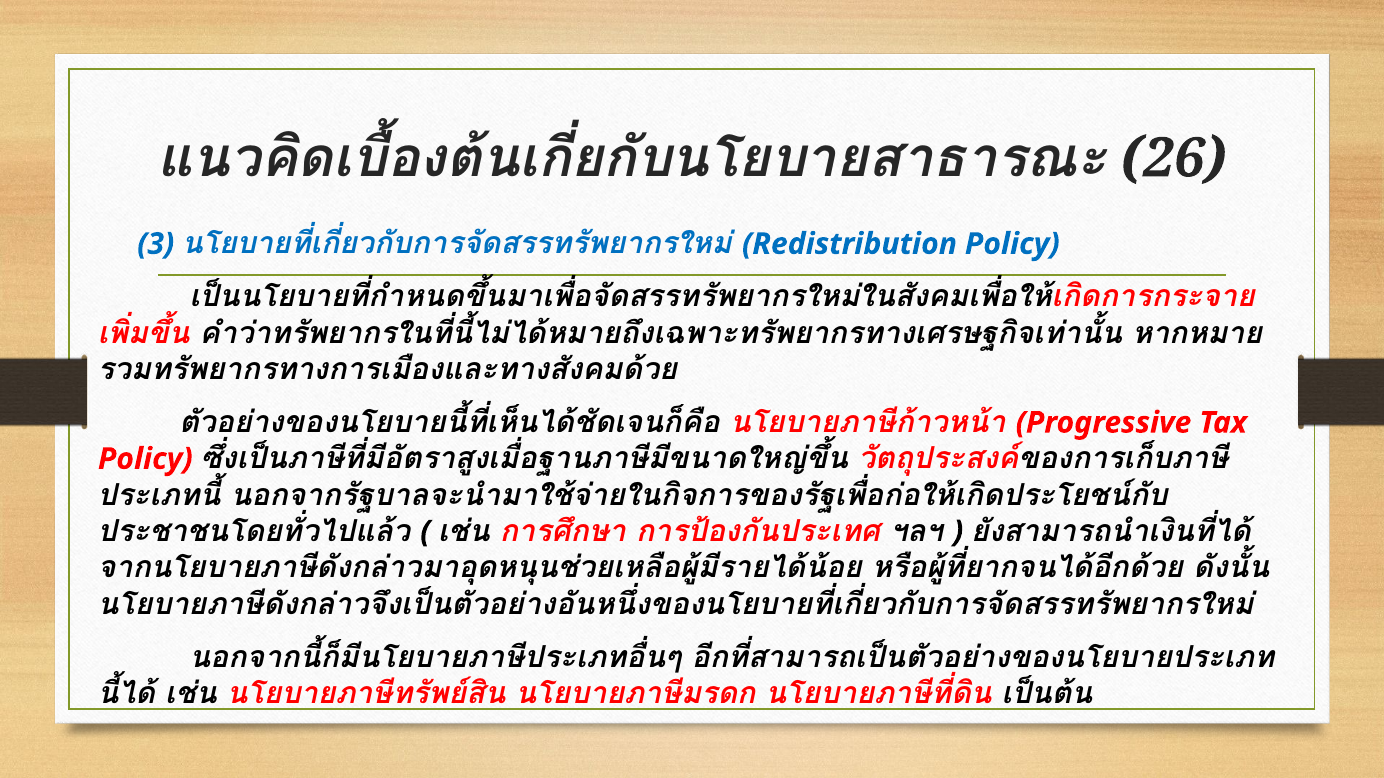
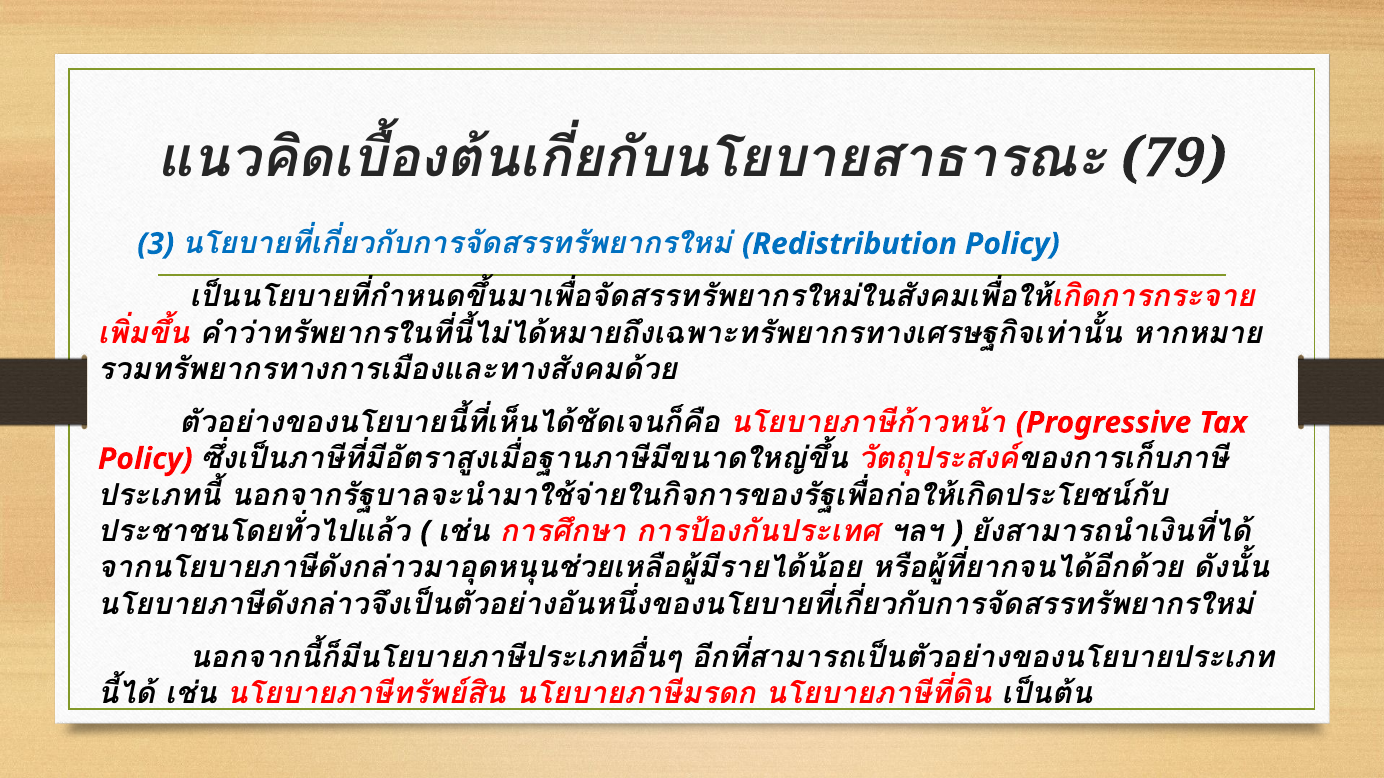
26: 26 -> 79
